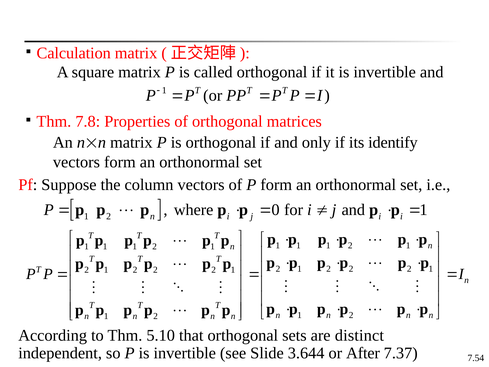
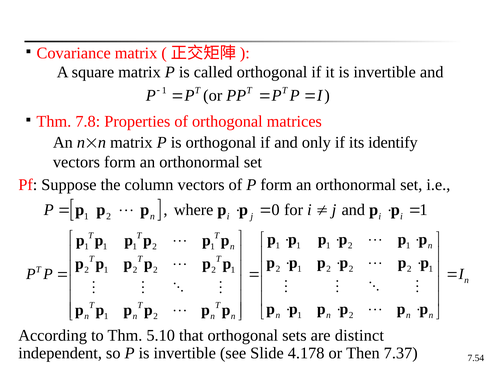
Calculation: Calculation -> Covariance
3.644: 3.644 -> 4.178
After: After -> Then
